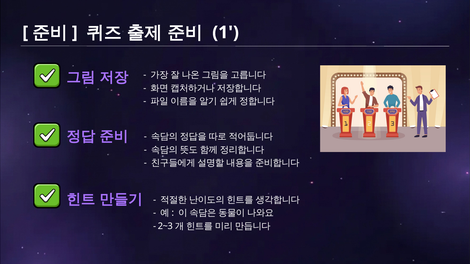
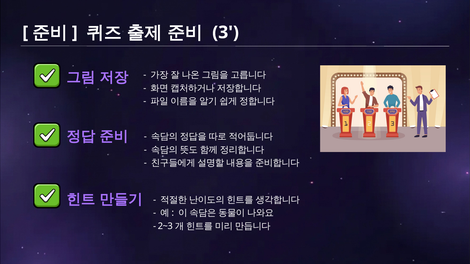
1: 1 -> 3
